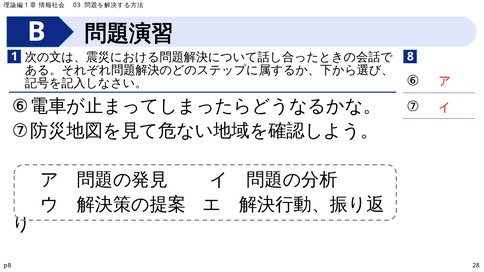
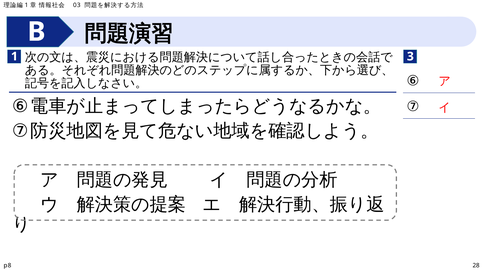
8: 8 -> 3
